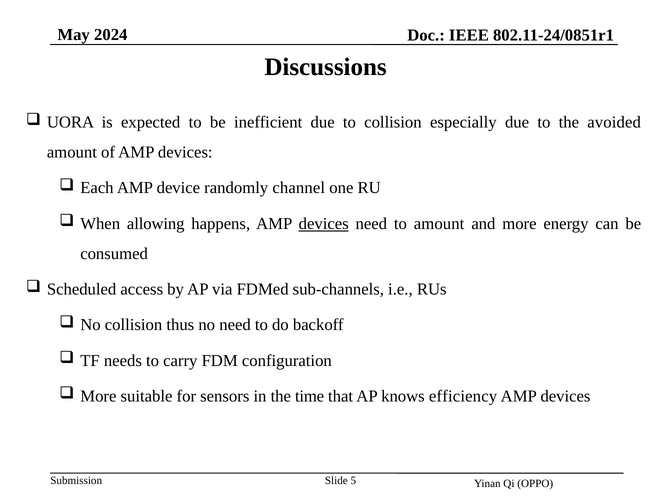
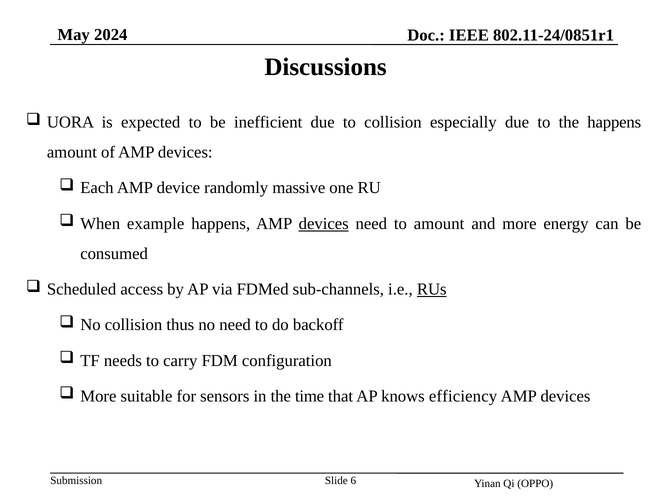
the avoided: avoided -> happens
channel: channel -> massive
allowing: allowing -> example
RUs underline: none -> present
5: 5 -> 6
